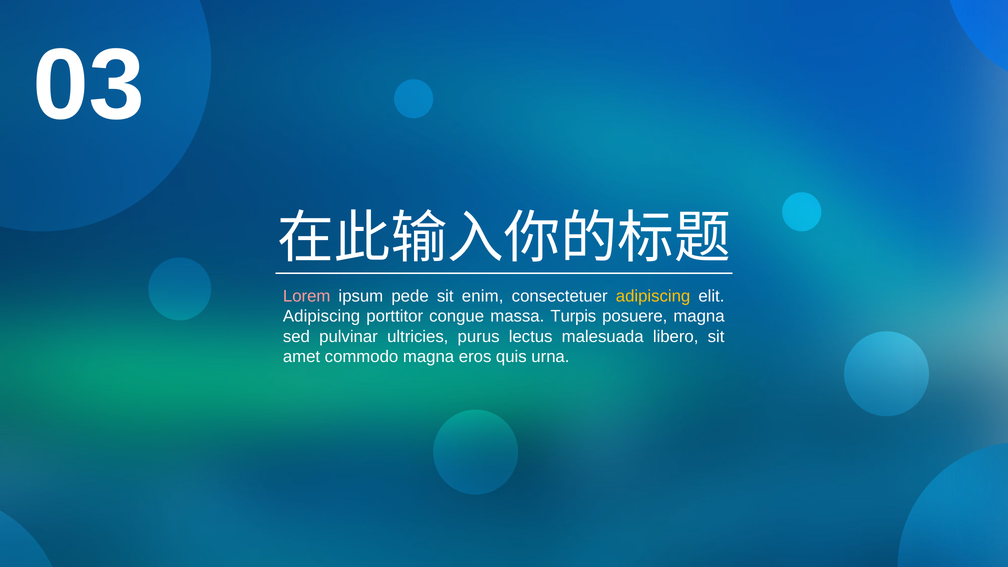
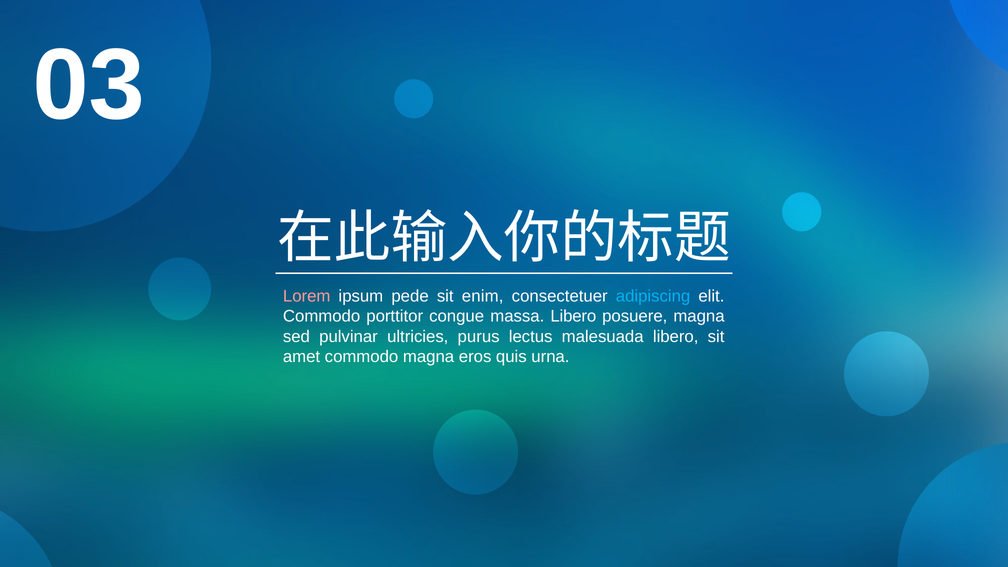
adipiscing at (653, 296) colour: yellow -> light blue
Adipiscing at (322, 316): Adipiscing -> Commodo
massa Turpis: Turpis -> Libero
